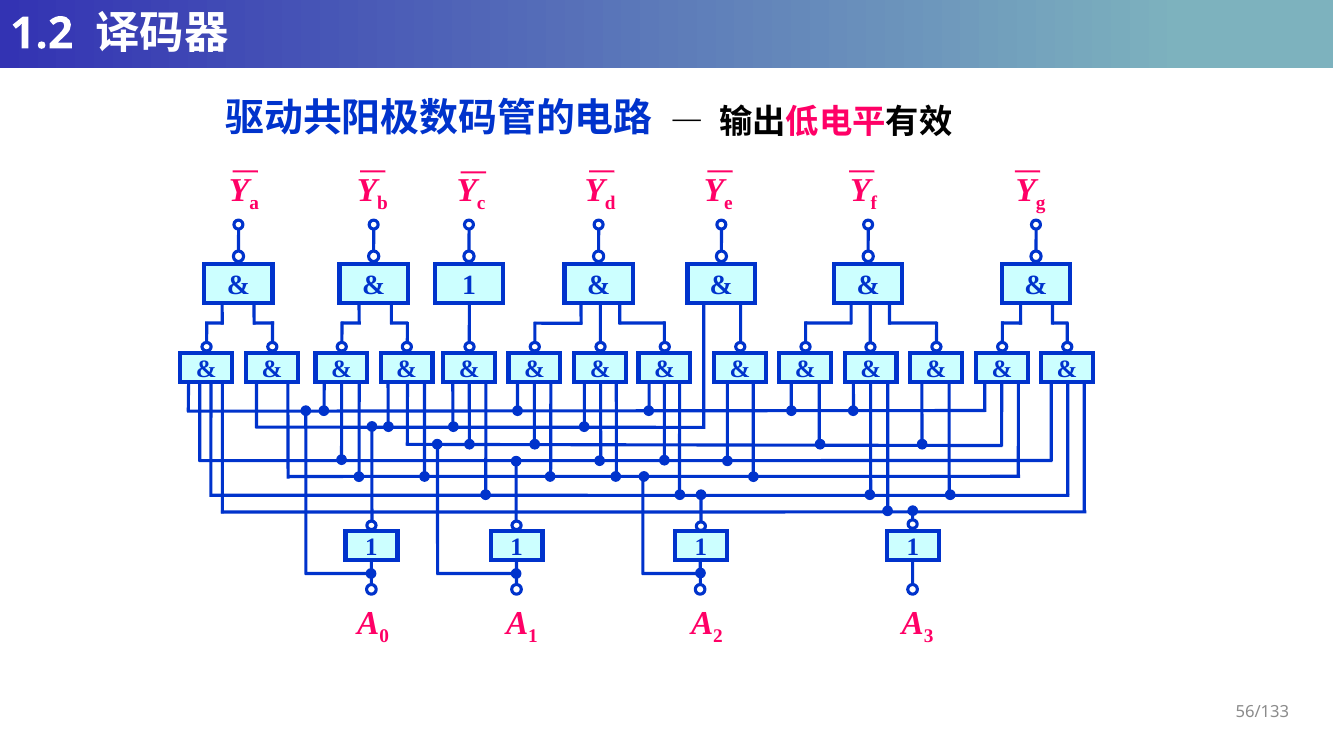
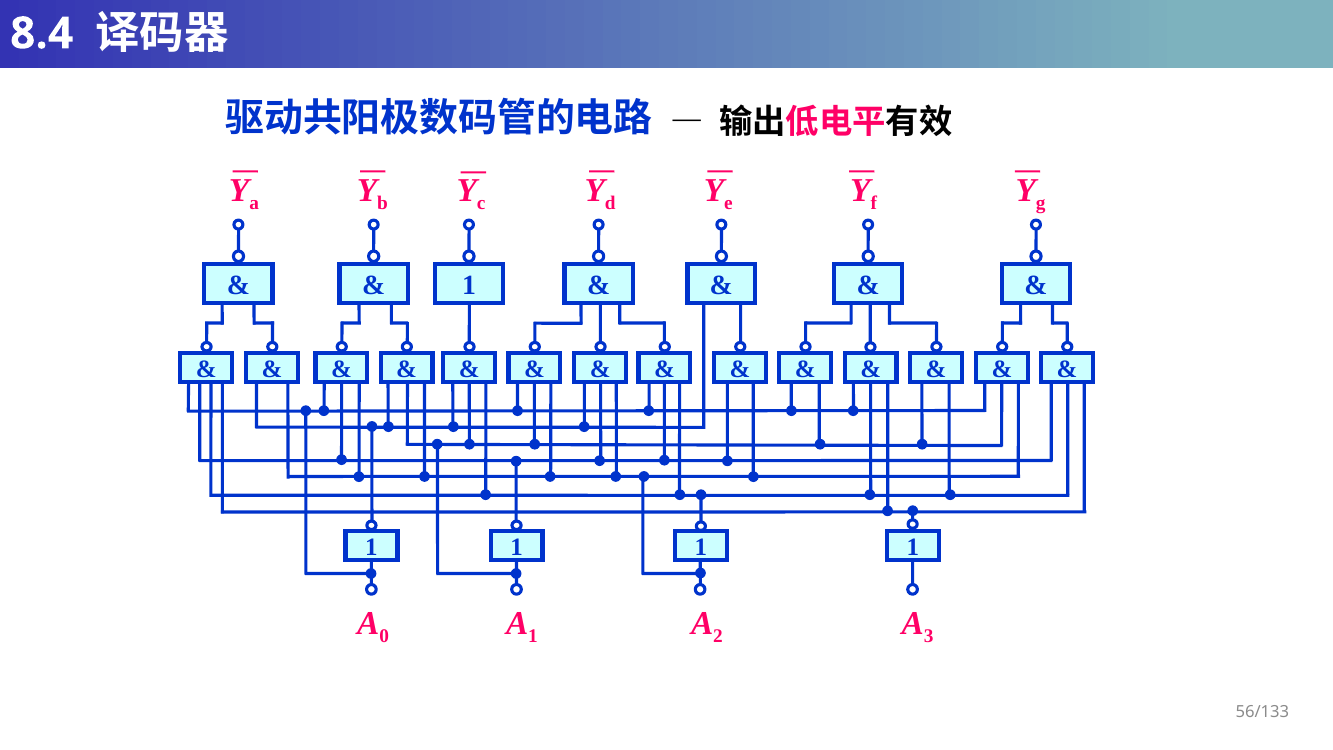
1.2: 1.2 -> 8.4
